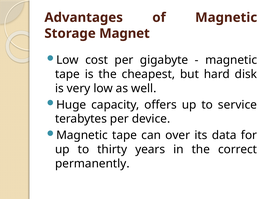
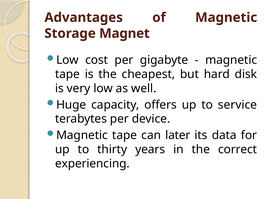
over: over -> later
permanently: permanently -> experiencing
